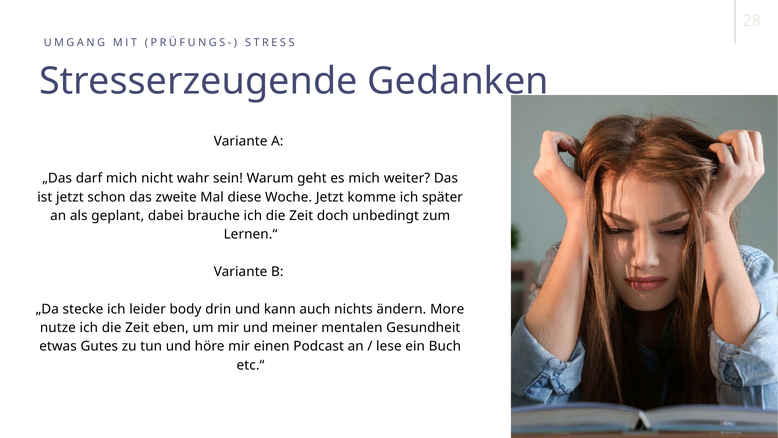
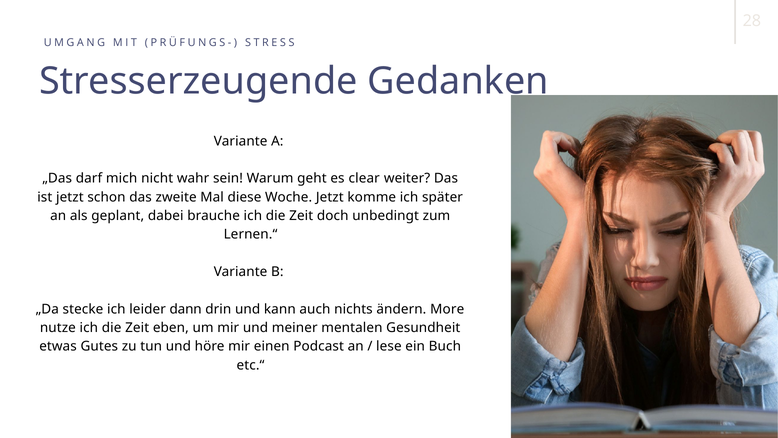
es mich: mich -> clear
body: body -> dann
